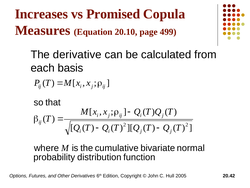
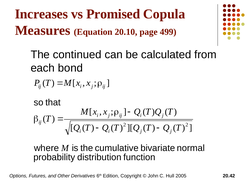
derivative: derivative -> continued
basis: basis -> bond
